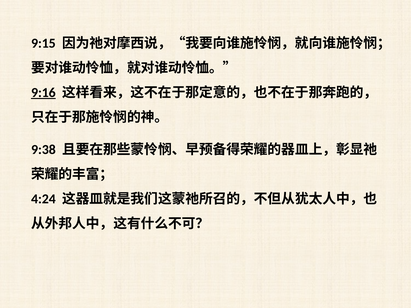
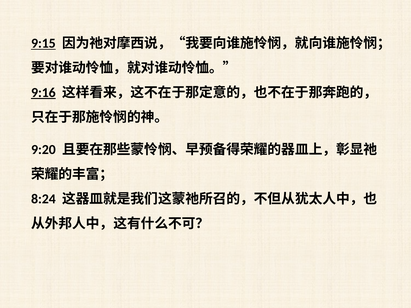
9:15 underline: none -> present
9:38: 9:38 -> 9:20
4:24: 4:24 -> 8:24
